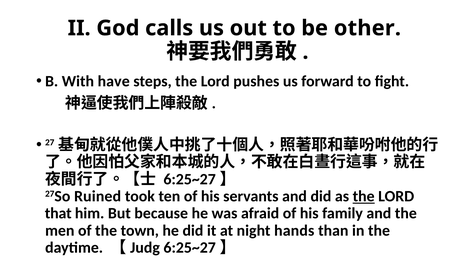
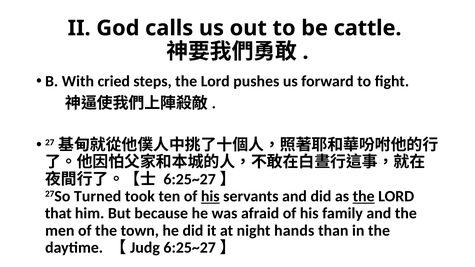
other: other -> cattle
have: have -> cried
Ruined: Ruined -> Turned
his at (210, 196) underline: none -> present
